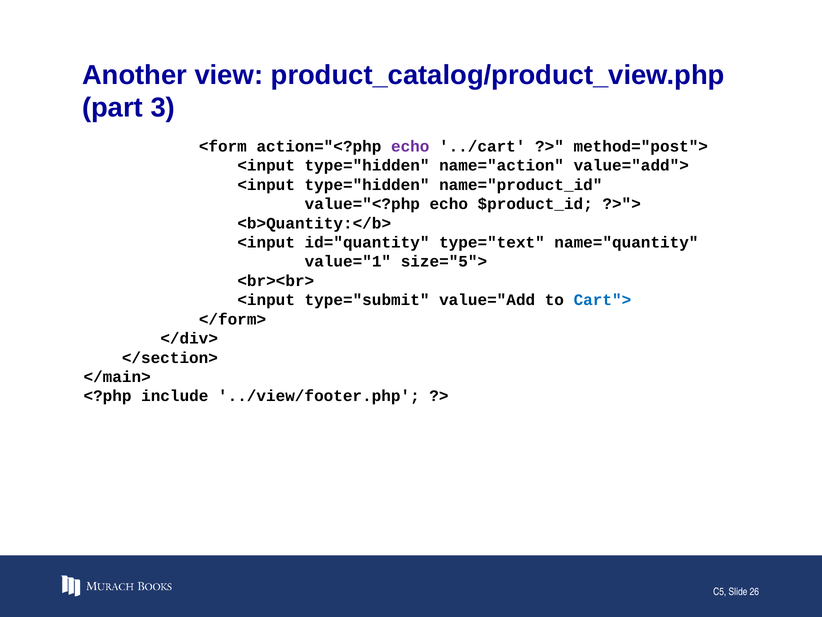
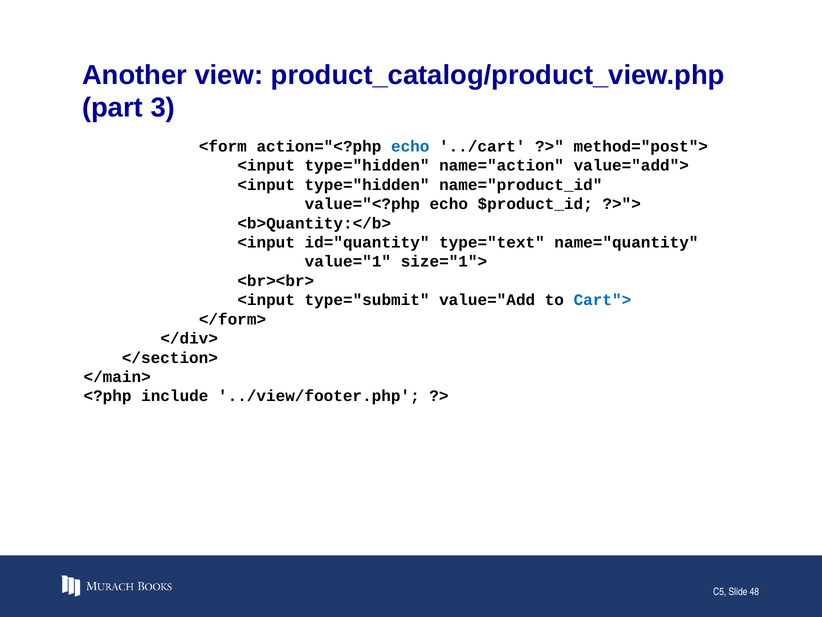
echo at (410, 146) colour: purple -> blue
size="5">: size="5"> -> size="1">
26: 26 -> 48
